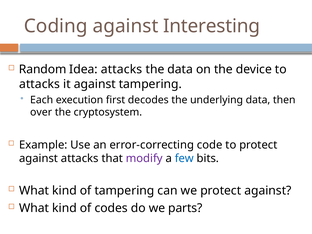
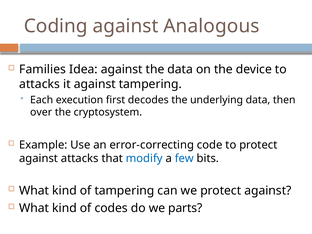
Interesting: Interesting -> Analogous
Random: Random -> Families
Idea attacks: attacks -> against
modify colour: purple -> blue
